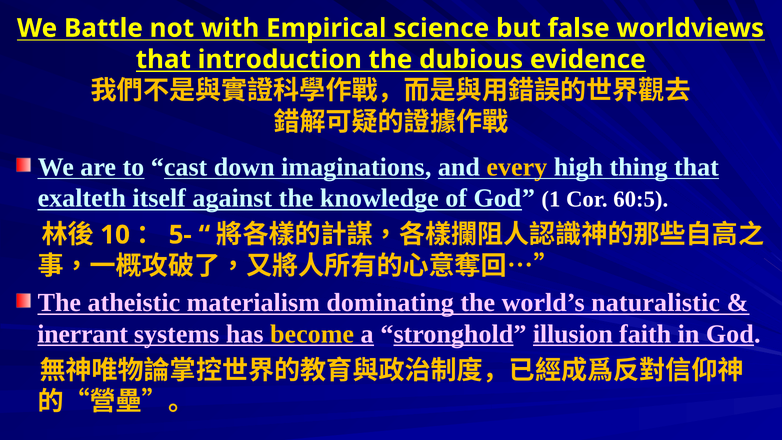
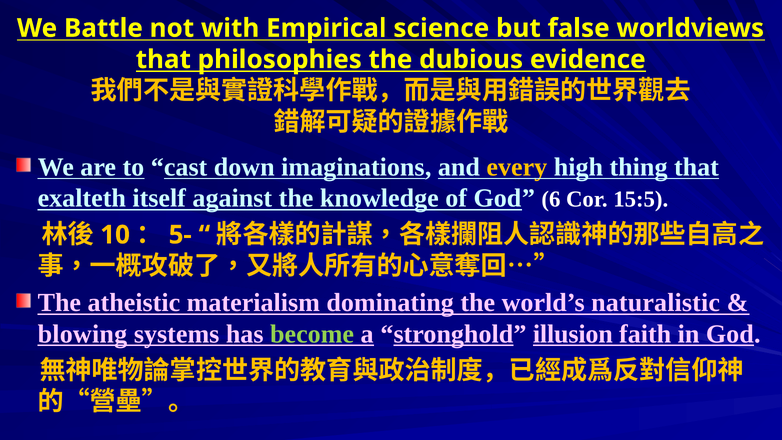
introduction: introduction -> philosophies
1: 1 -> 6
60:5: 60:5 -> 15:5
inerrant: inerrant -> blowing
become colour: yellow -> light green
